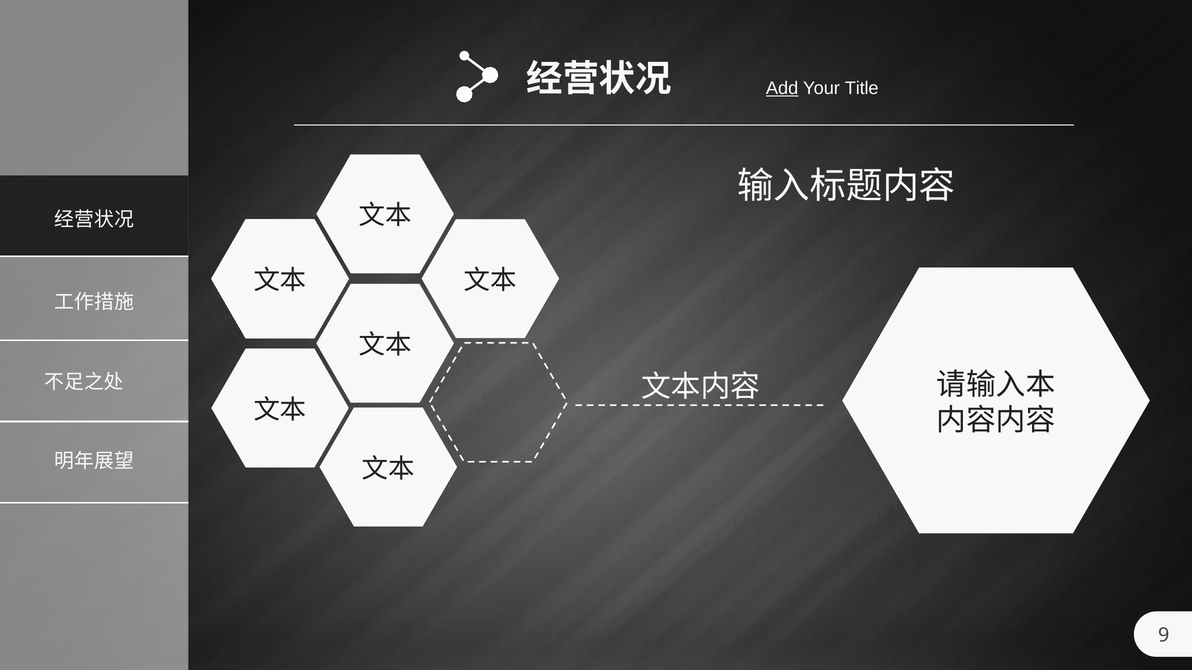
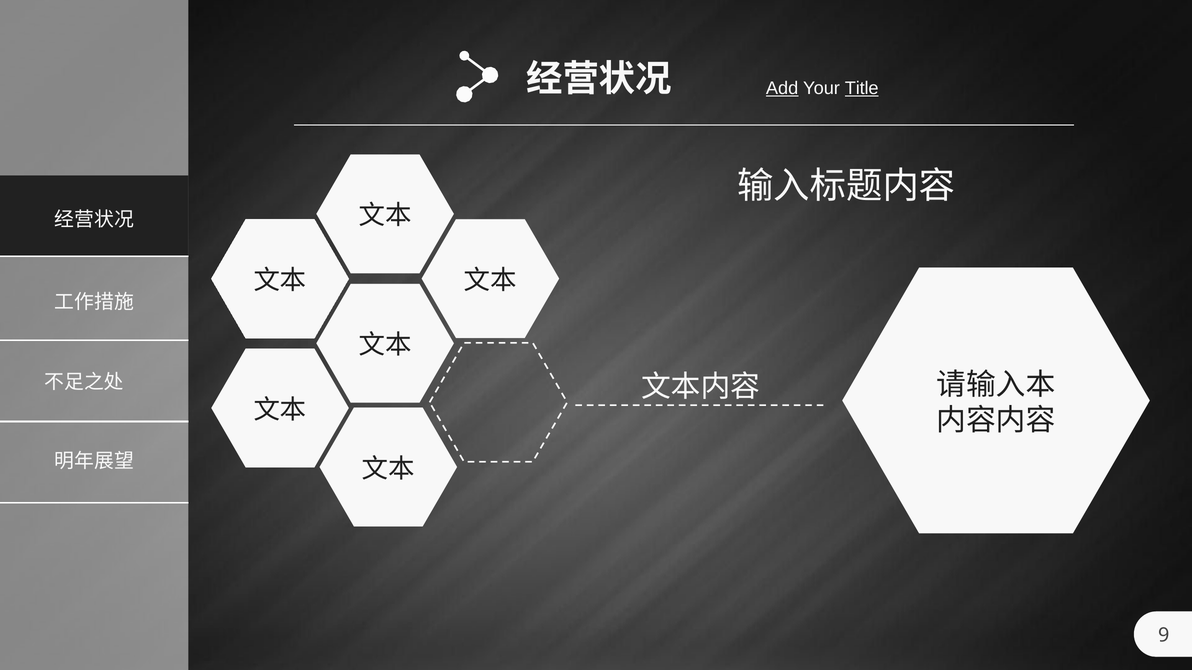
Title underline: none -> present
